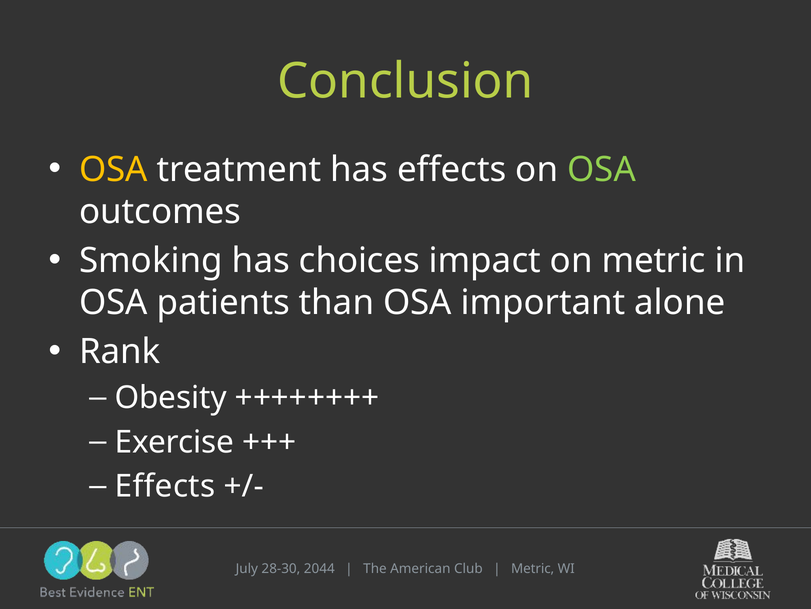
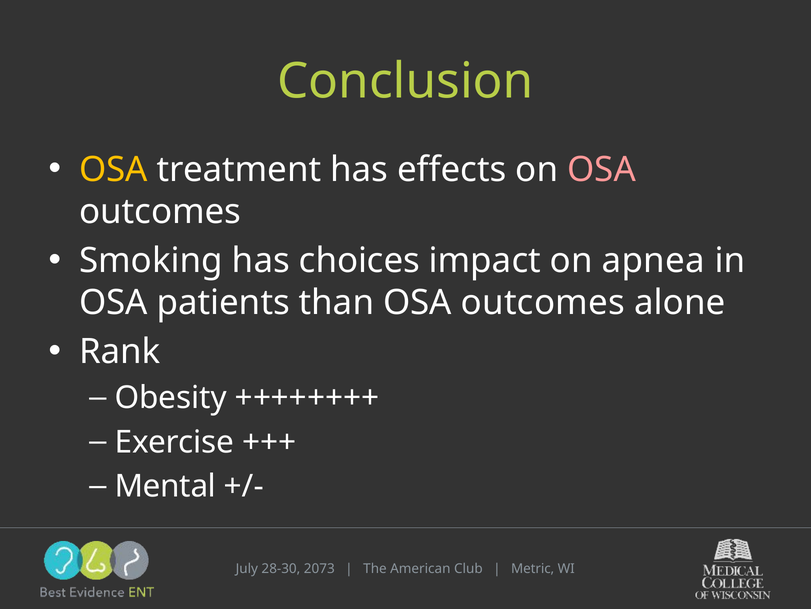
OSA at (602, 169) colour: light green -> pink
on metric: metric -> apnea
than OSA important: important -> outcomes
Effects at (165, 486): Effects -> Mental
2044: 2044 -> 2073
